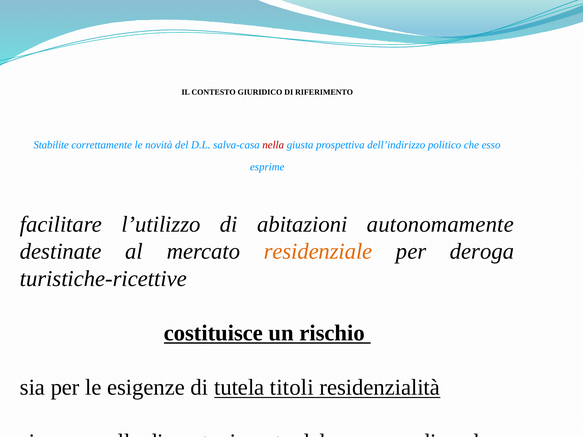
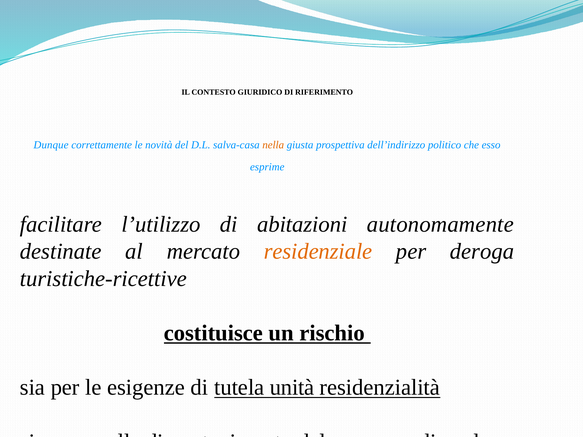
Stabilite: Stabilite -> Dunque
nella colour: red -> orange
titoli: titoli -> unità
